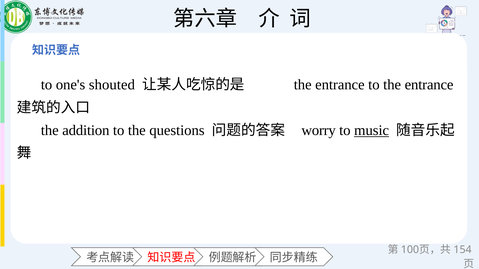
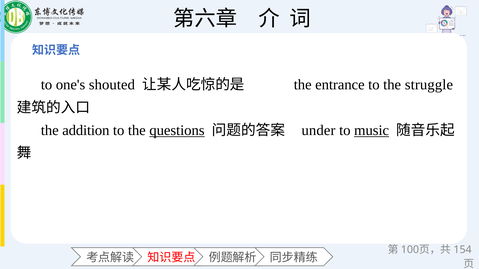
to the entrance: entrance -> struggle
questions underline: none -> present
worry: worry -> under
